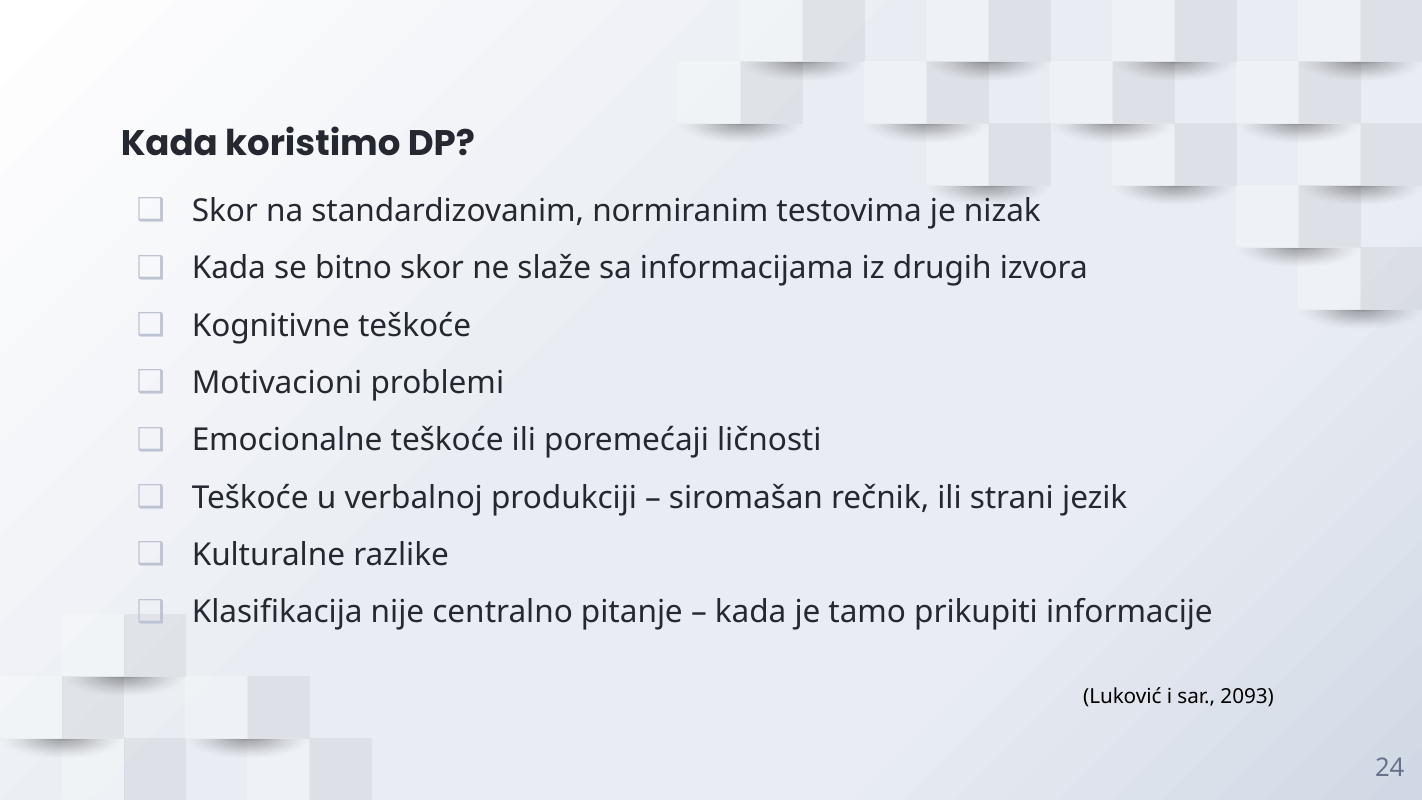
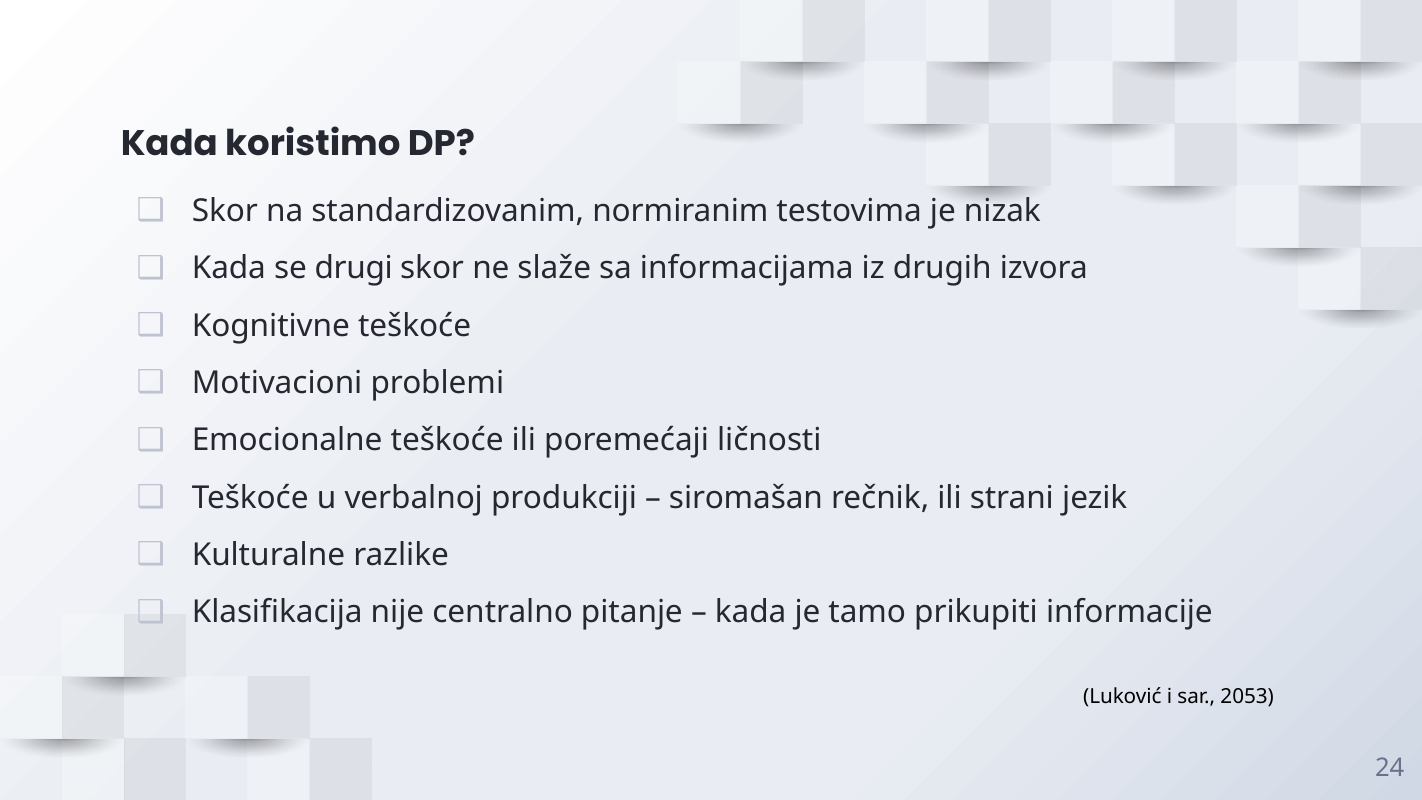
bitno: bitno -> drugi
2093: 2093 -> 2053
